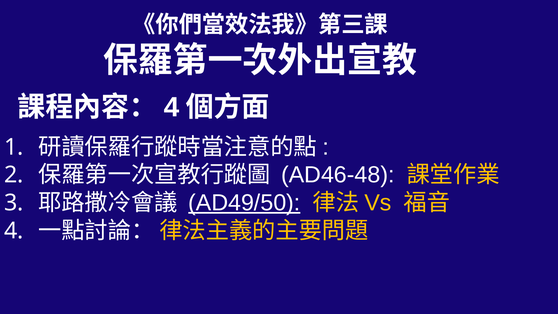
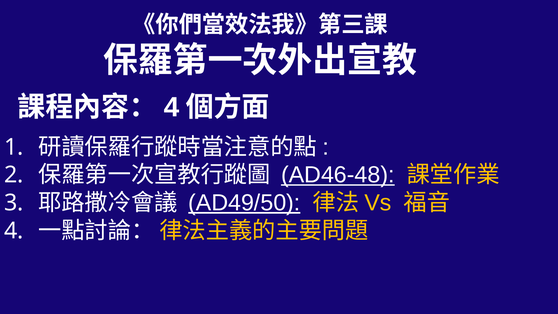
AD46-48 underline: none -> present
